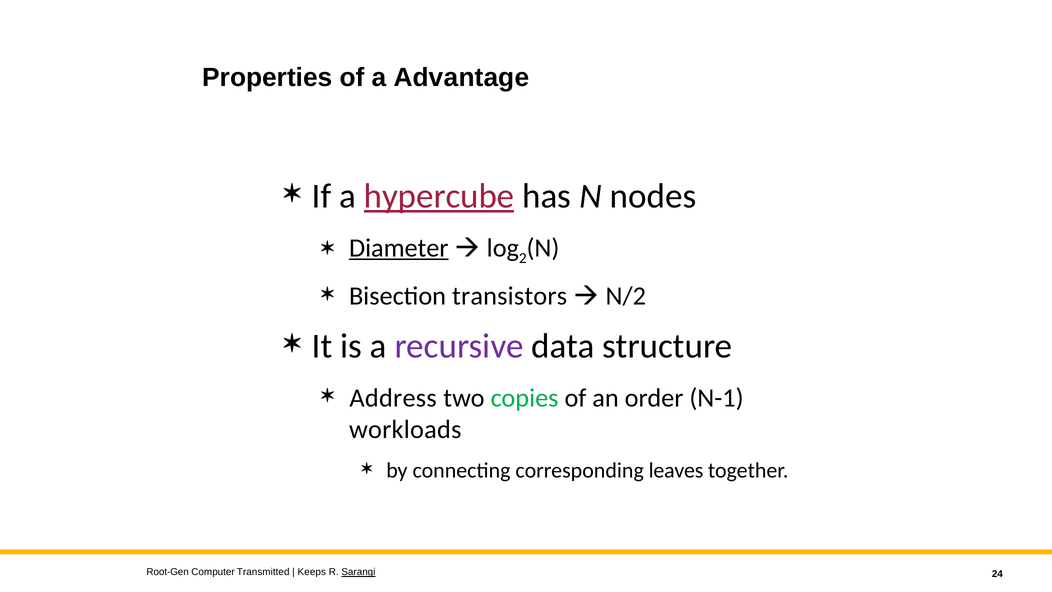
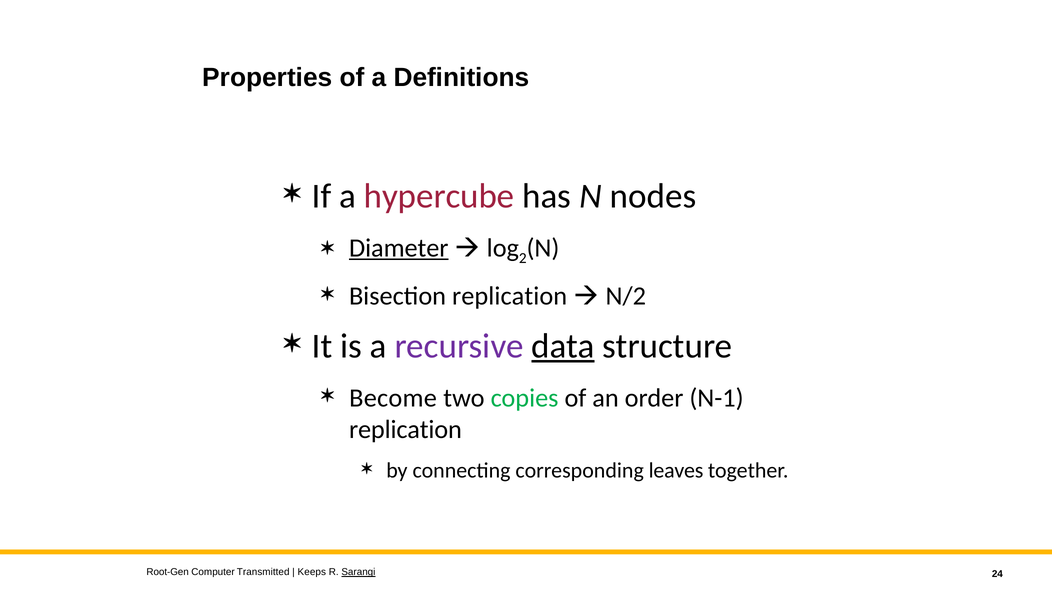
Advantage: Advantage -> Definitions
hypercube underline: present -> none
Bisection transistors: transistors -> replication
data underline: none -> present
Address: Address -> Become
workloads at (405, 429): workloads -> replication
